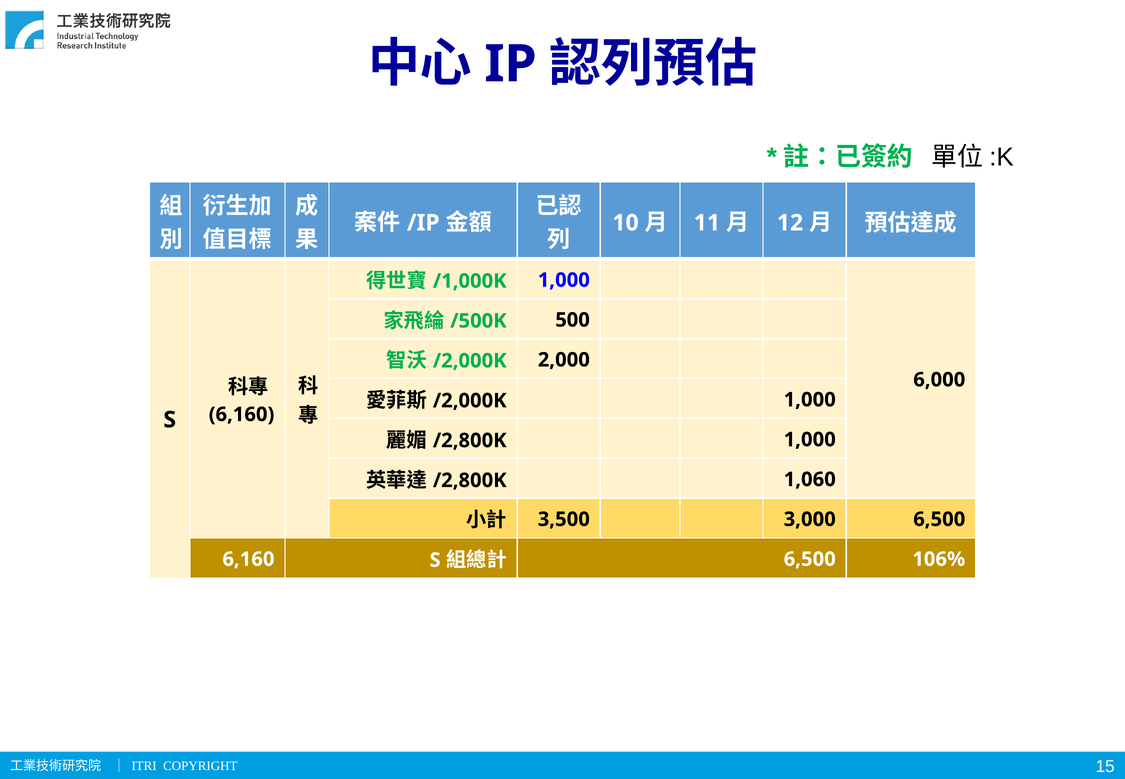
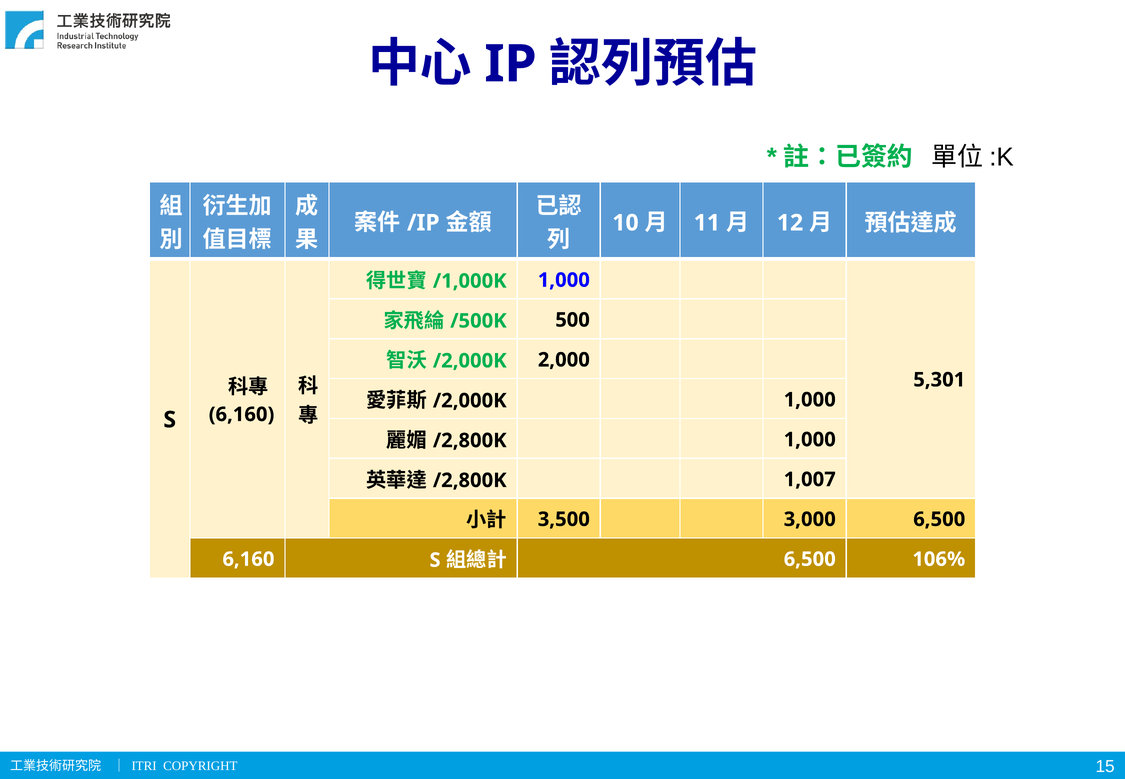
6,000: 6,000 -> 5,301
1,060: 1,060 -> 1,007
